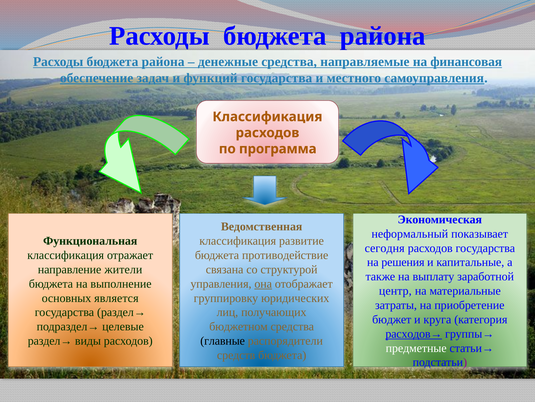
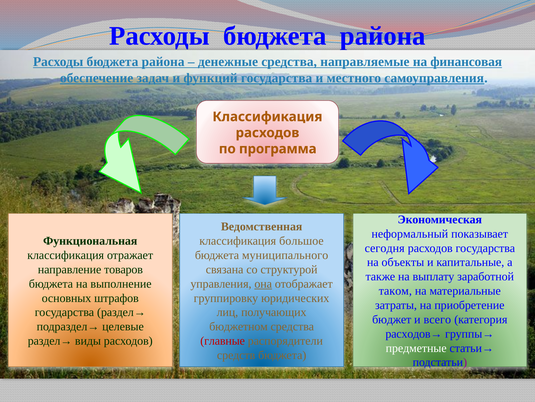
развитие: развитие -> большое
противодействие: противодействие -> муниципального
решения: решения -> объекты
жители: жители -> товаров
центр: центр -> таком
является: является -> штрафов
круга: круга -> всего
расходов→ underline: present -> none
главные colour: black -> red
